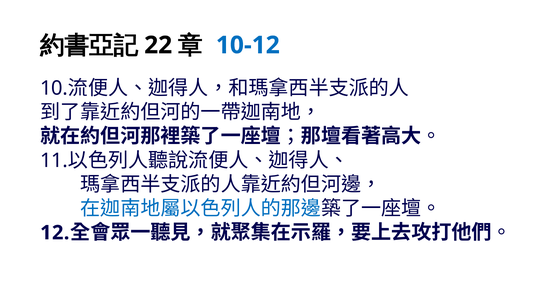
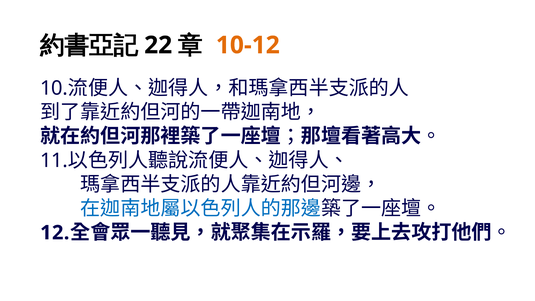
10-12 colour: blue -> orange
